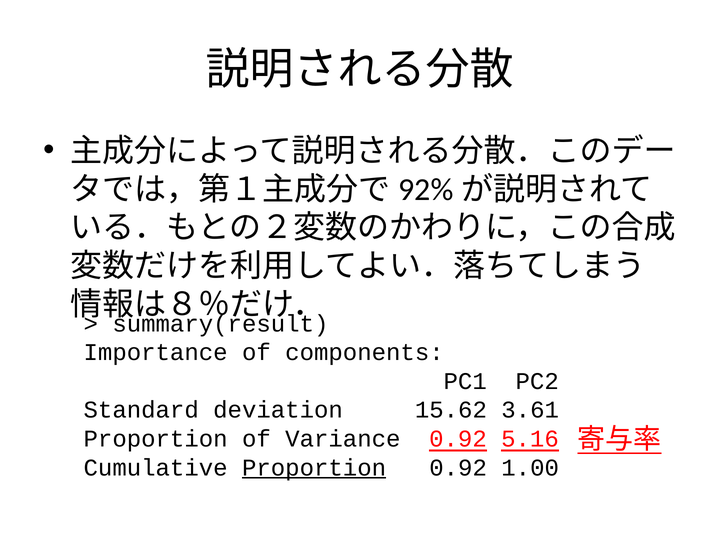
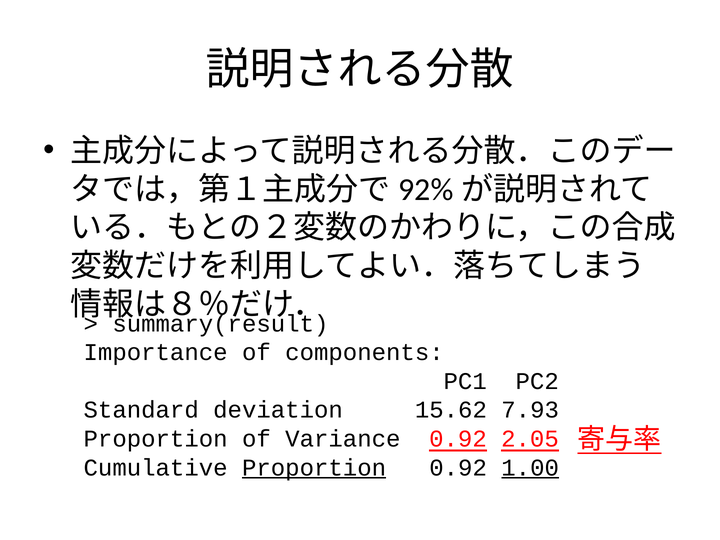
3.61: 3.61 -> 7.93
5.16: 5.16 -> 2.05
1.00 underline: none -> present
